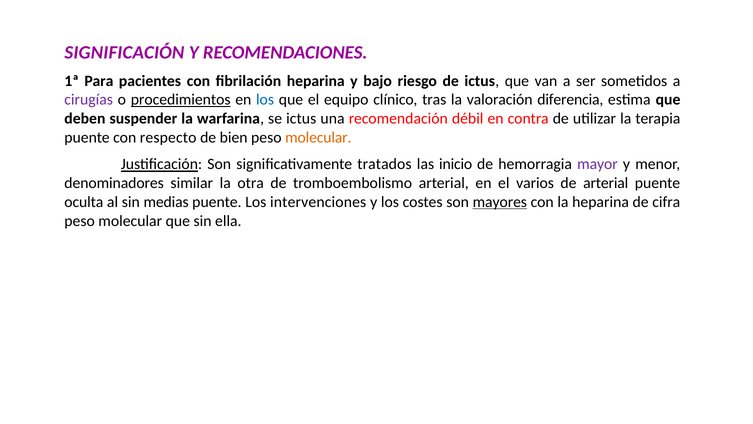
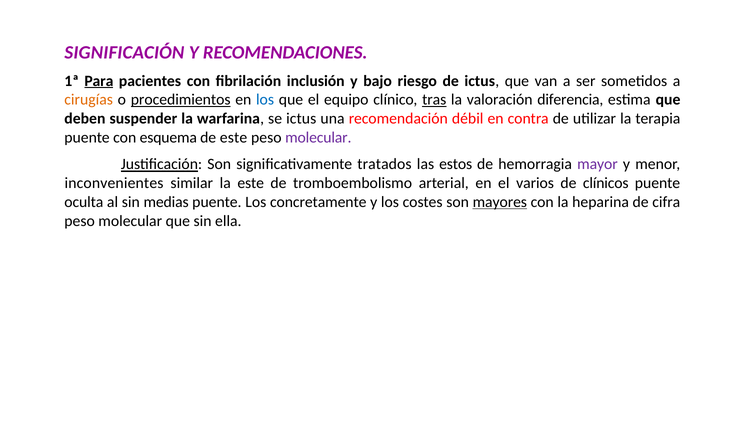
Para underline: none -> present
fibrilación heparina: heparina -> inclusión
cirugías colour: purple -> orange
tras underline: none -> present
respecto: respecto -> esquema
de bien: bien -> este
molecular at (318, 137) colour: orange -> purple
inicio: inicio -> estos
denominadores: denominadores -> inconvenientes
la otra: otra -> este
de arterial: arterial -> clínicos
intervenciones: intervenciones -> concretamente
